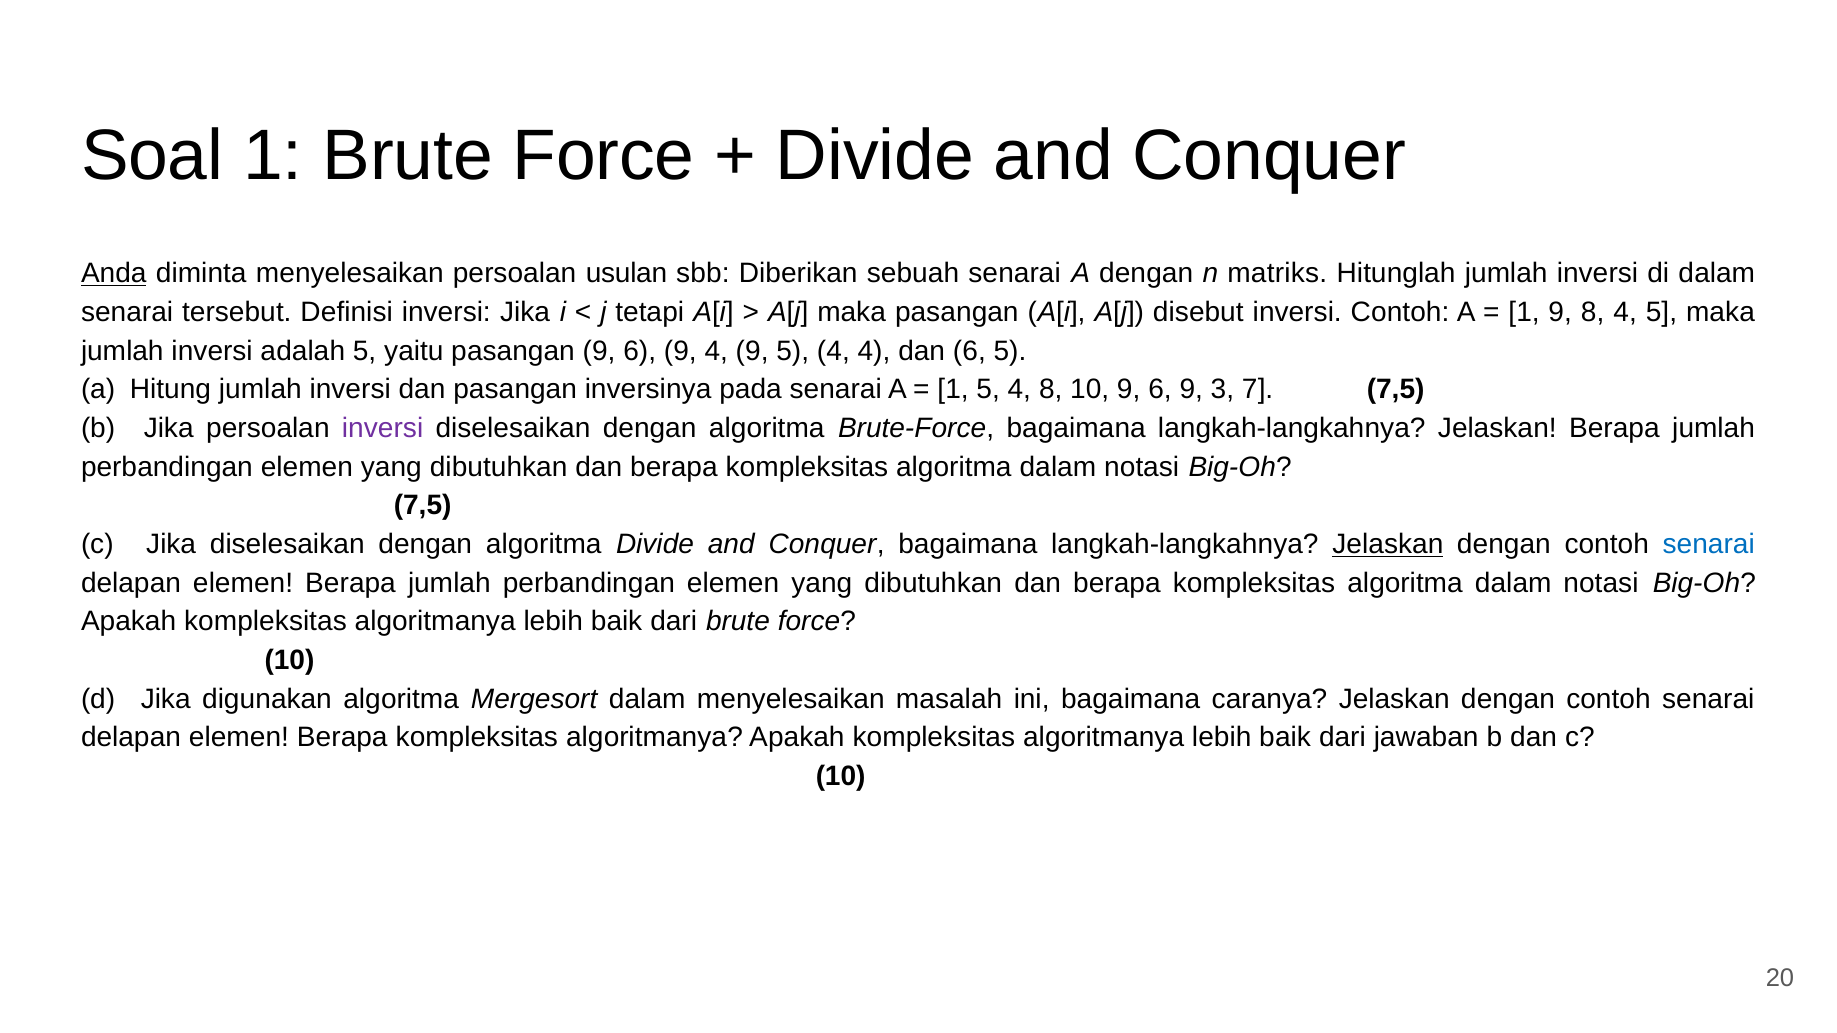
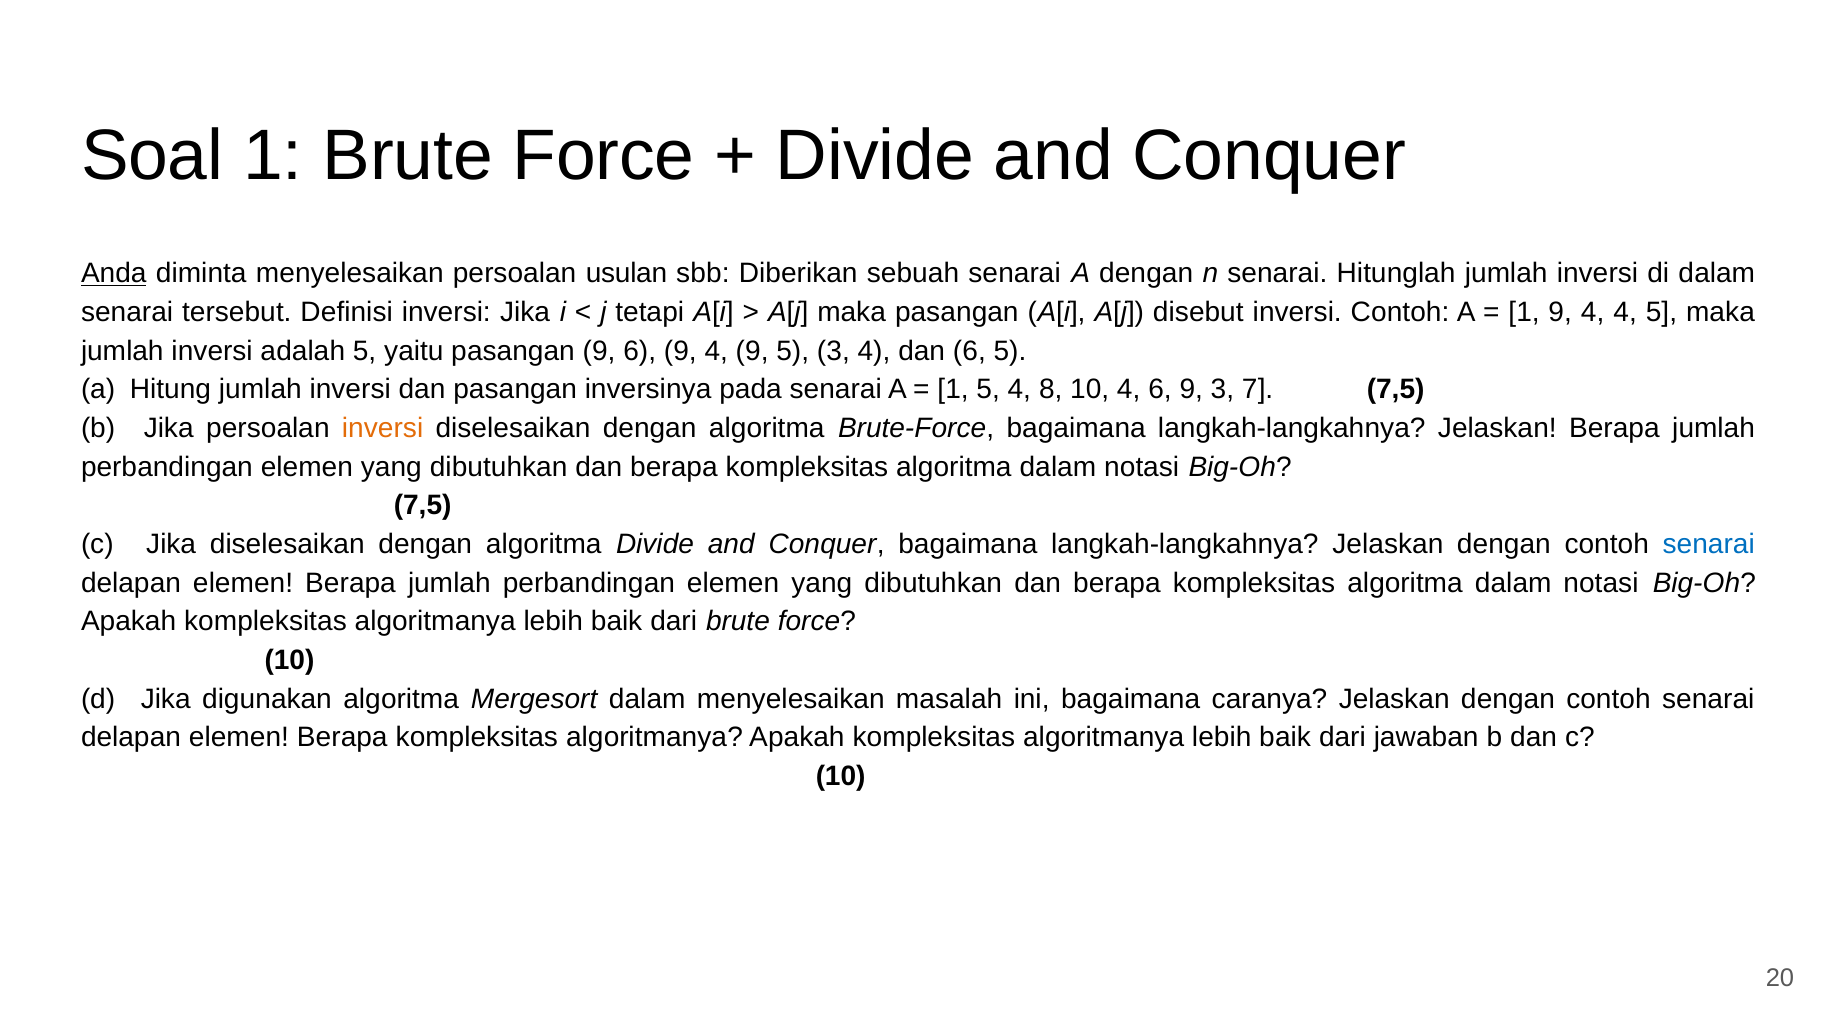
n matriks: matriks -> senarai
1 9 8: 8 -> 4
9 5 4: 4 -> 3
10 9: 9 -> 4
inversi at (383, 428) colour: purple -> orange
Jelaskan at (1388, 545) underline: present -> none
